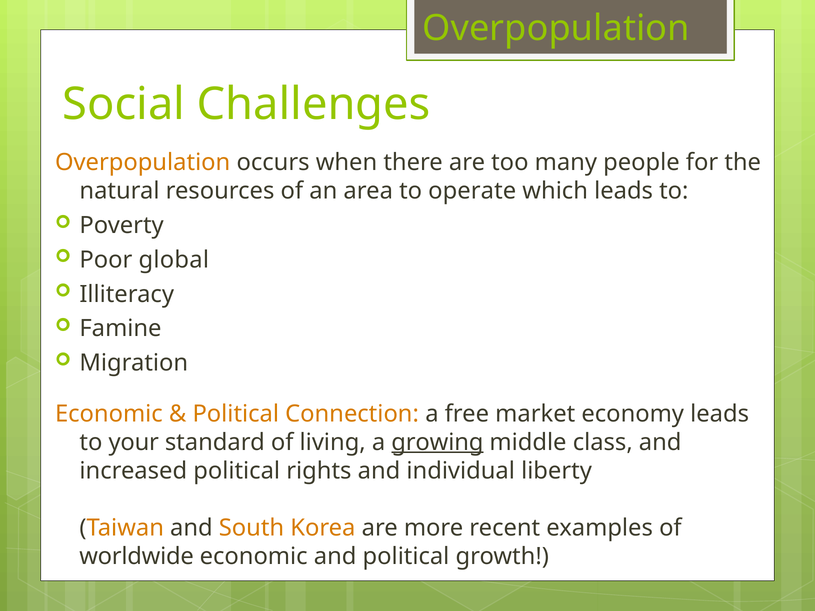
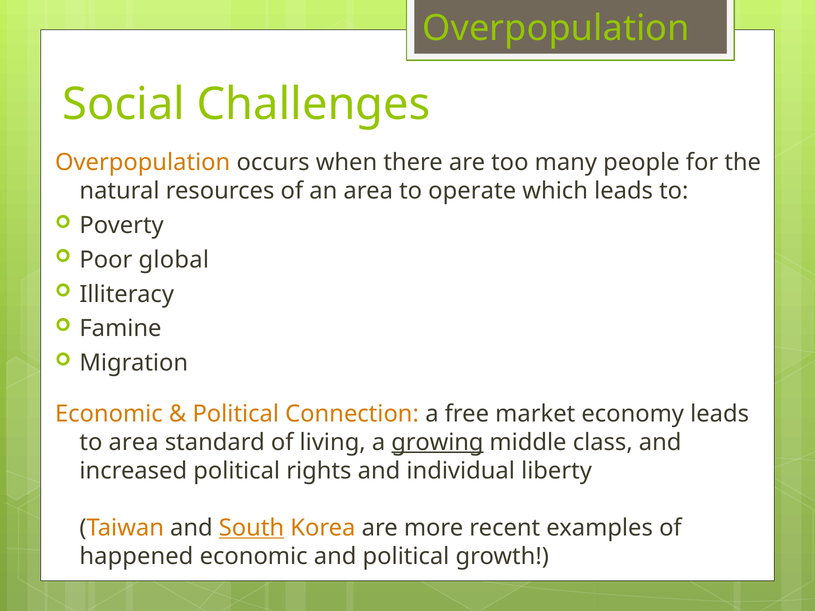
to your: your -> area
South underline: none -> present
worldwide: worldwide -> happened
